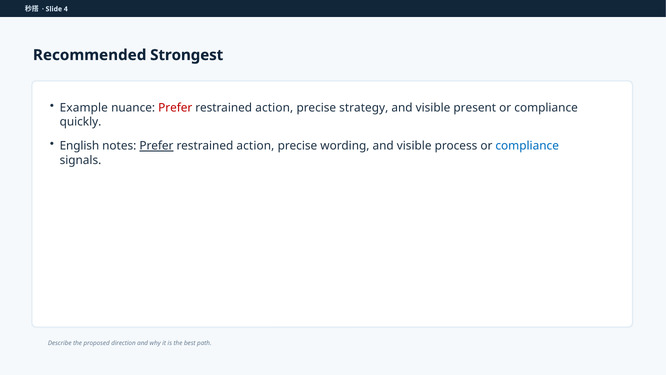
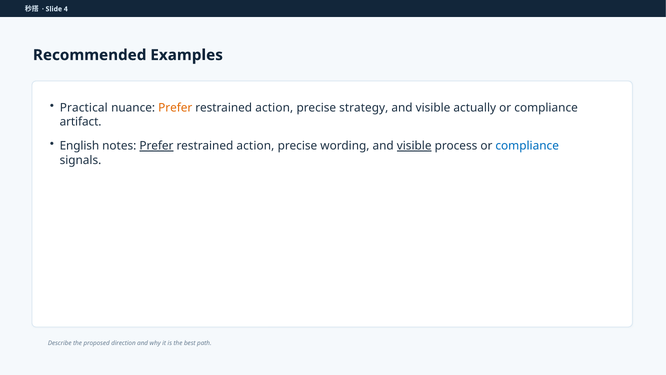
Strongest: Strongest -> Examples
Example: Example -> Practical
Prefer at (175, 108) colour: red -> orange
present: present -> actually
quickly: quickly -> artifact
visible at (414, 146) underline: none -> present
